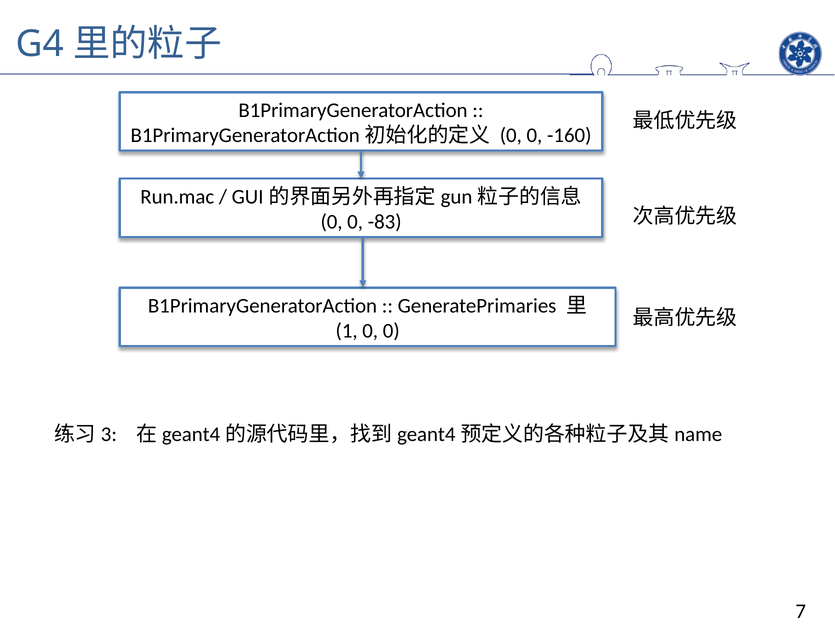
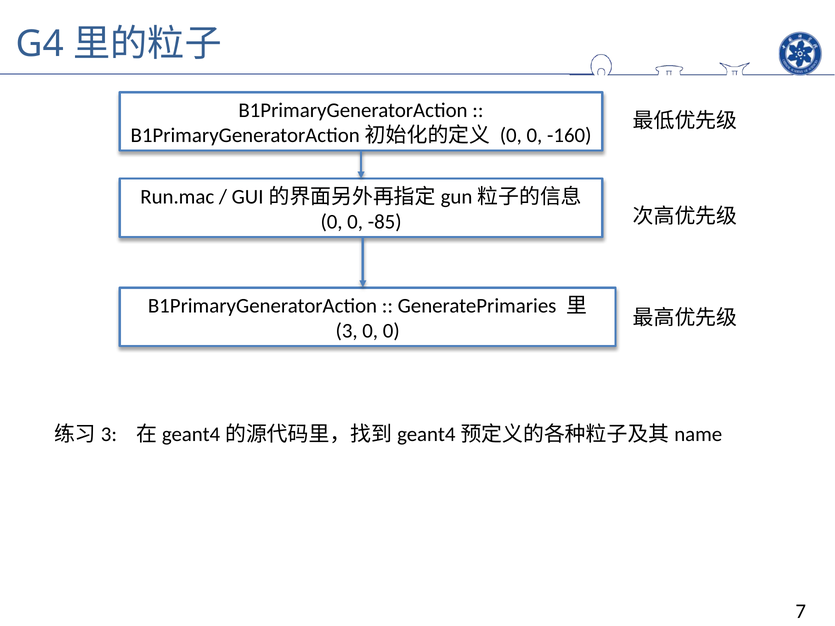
-83: -83 -> -85
1: 1 -> 3
